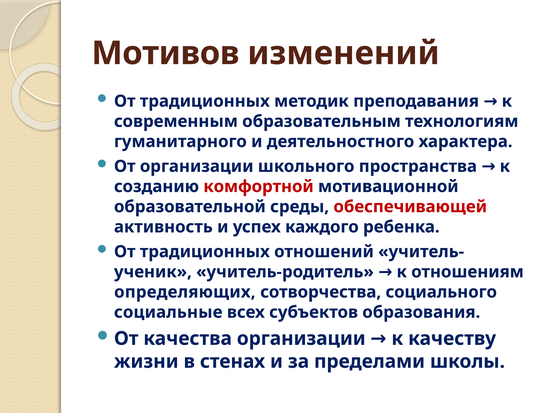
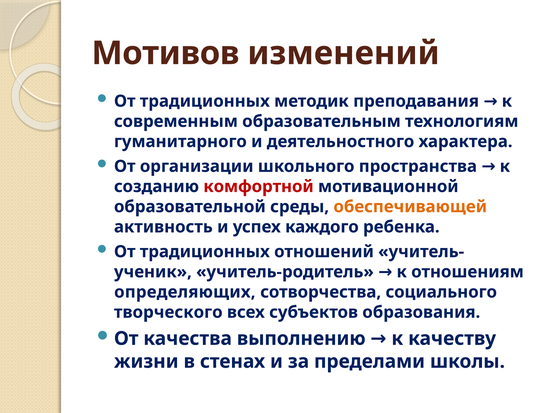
обеспечивающей colour: red -> orange
социальные: социальные -> творческого
качества организации: организации -> выполнению
